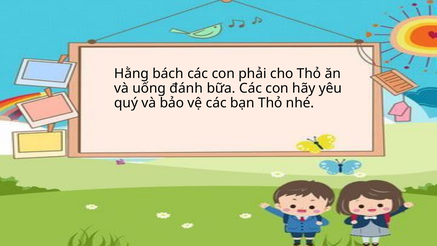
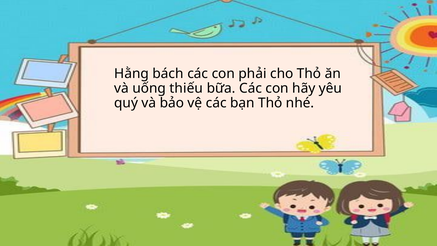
đánh: đánh -> thiếu
